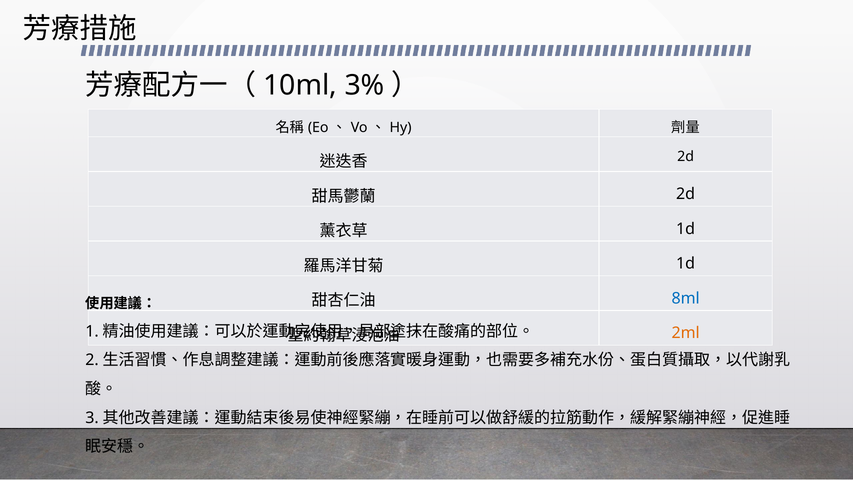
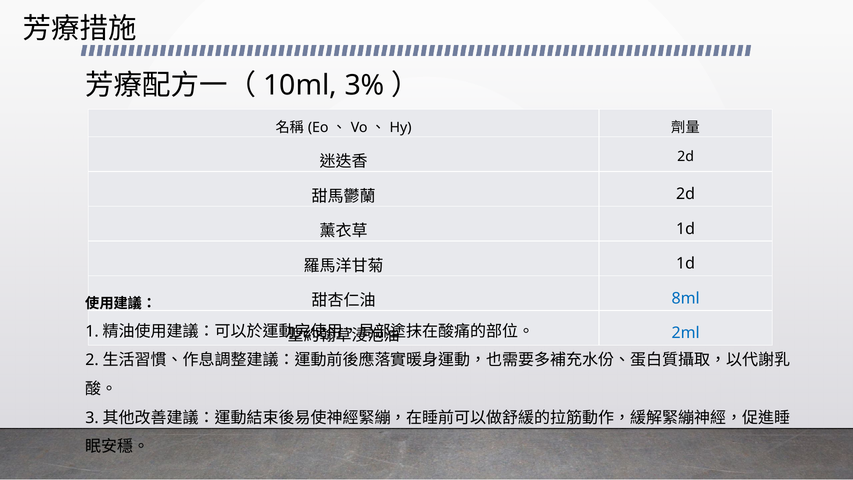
2ml colour: orange -> blue
